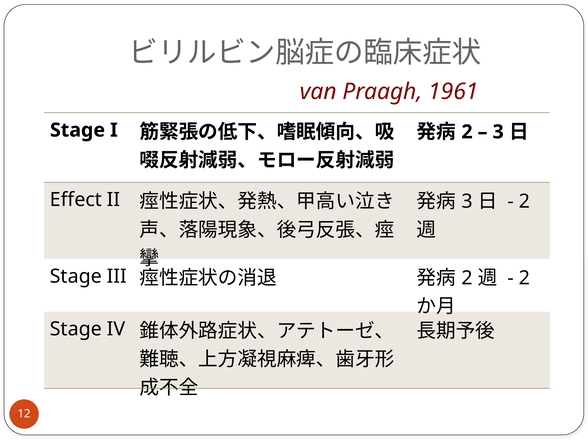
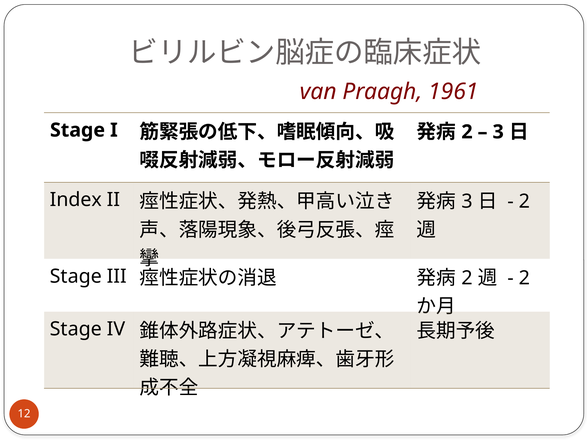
Effect: Effect -> Index
